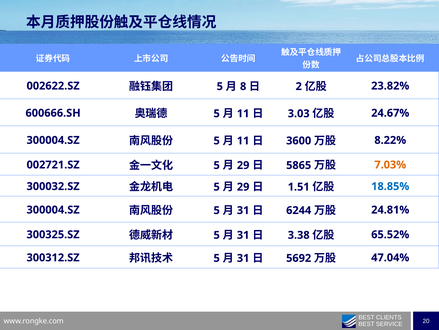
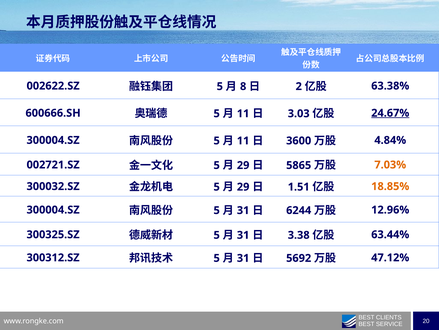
23.82%: 23.82% -> 63.38%
24.67% underline: none -> present
8.22%: 8.22% -> 4.84%
18.85% colour: blue -> orange
24.81%: 24.81% -> 12.96%
65.52%: 65.52% -> 63.44%
47.04%: 47.04% -> 47.12%
